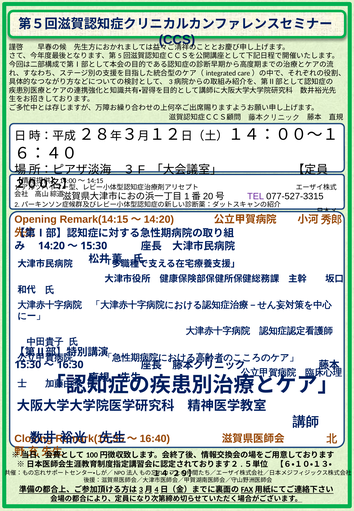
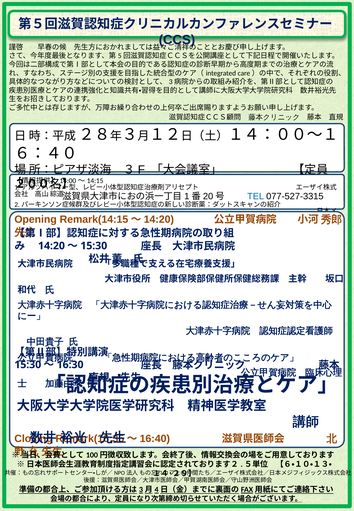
TEL colour: purple -> blue
